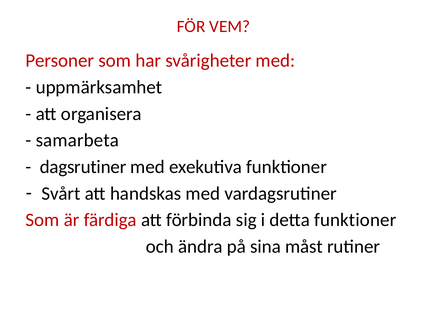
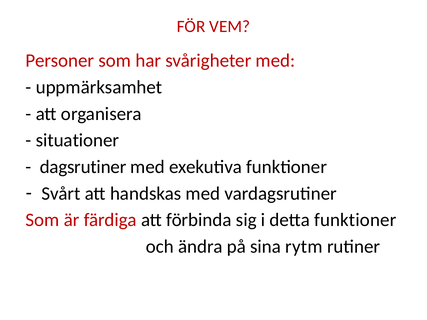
samarbeta: samarbeta -> situationer
måst: måst -> rytm
